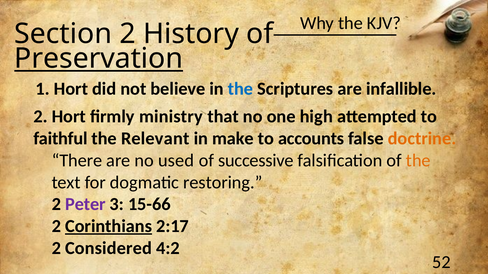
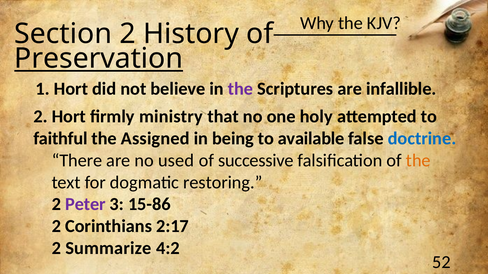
the at (241, 89) colour: blue -> purple
high: high -> holy
Relevant: Relevant -> Assigned
make: make -> being
accounts: accounts -> available
doctrine colour: orange -> blue
15-66: 15-66 -> 15-86
Corinthians underline: present -> none
Considered: Considered -> Summarize
